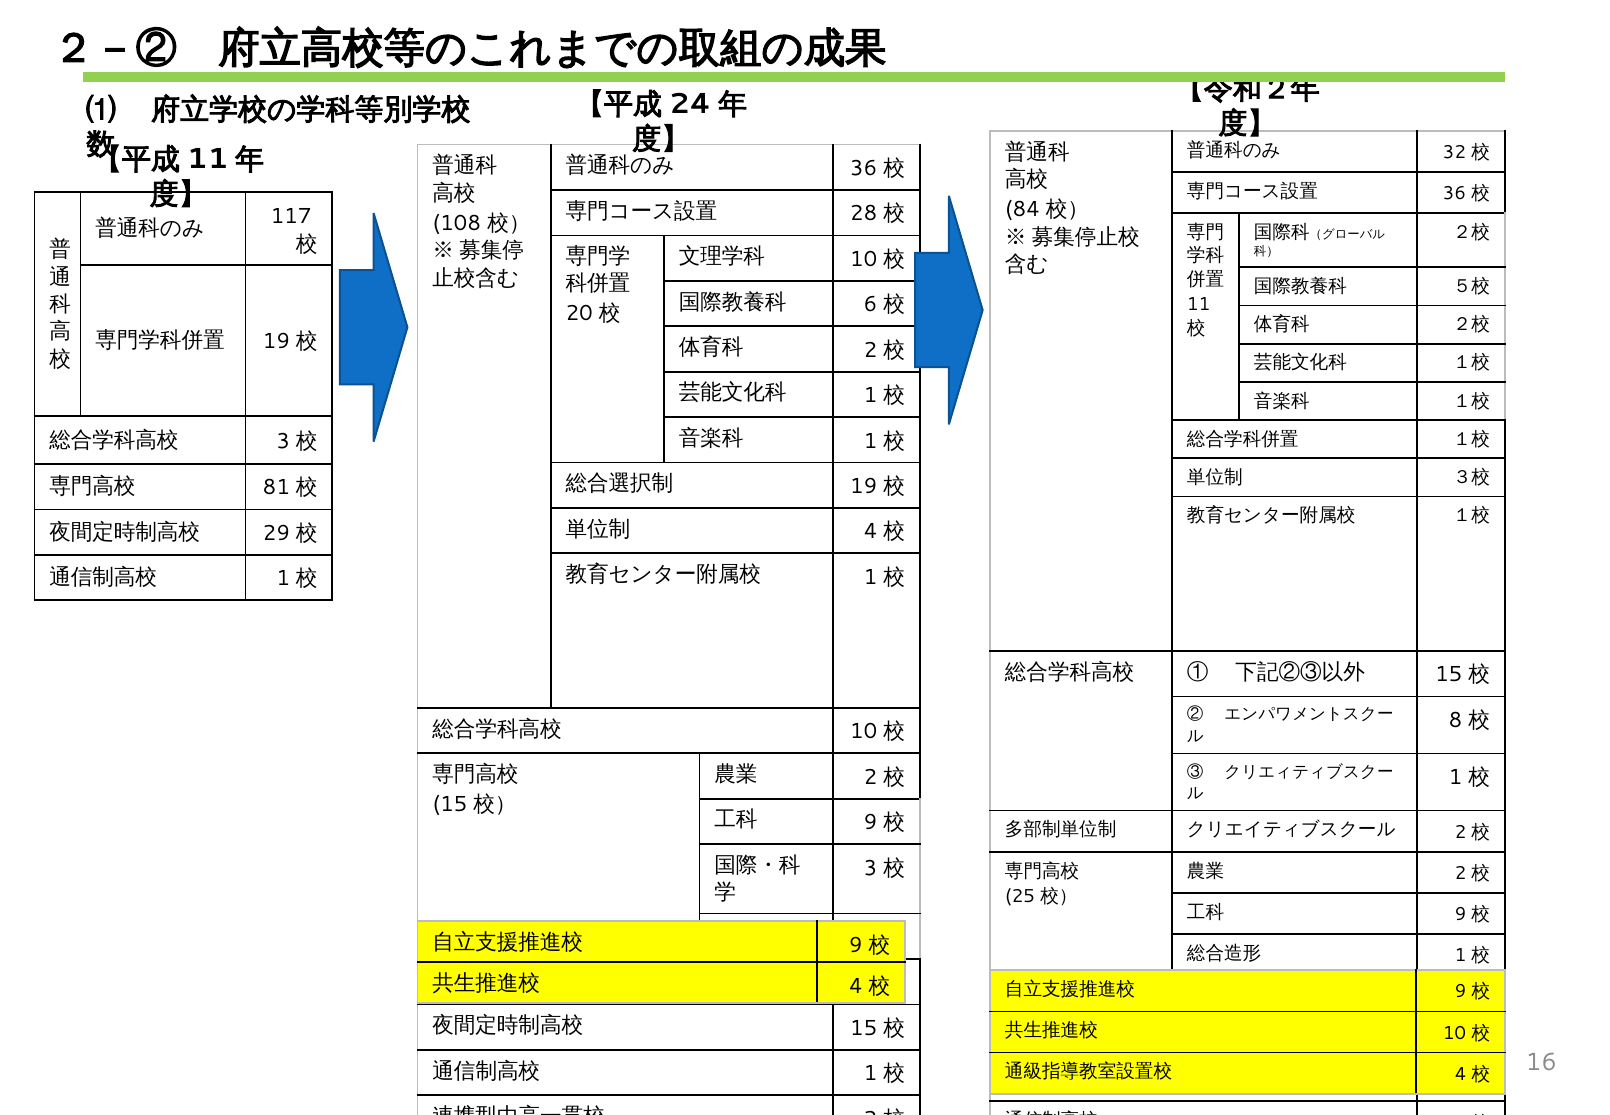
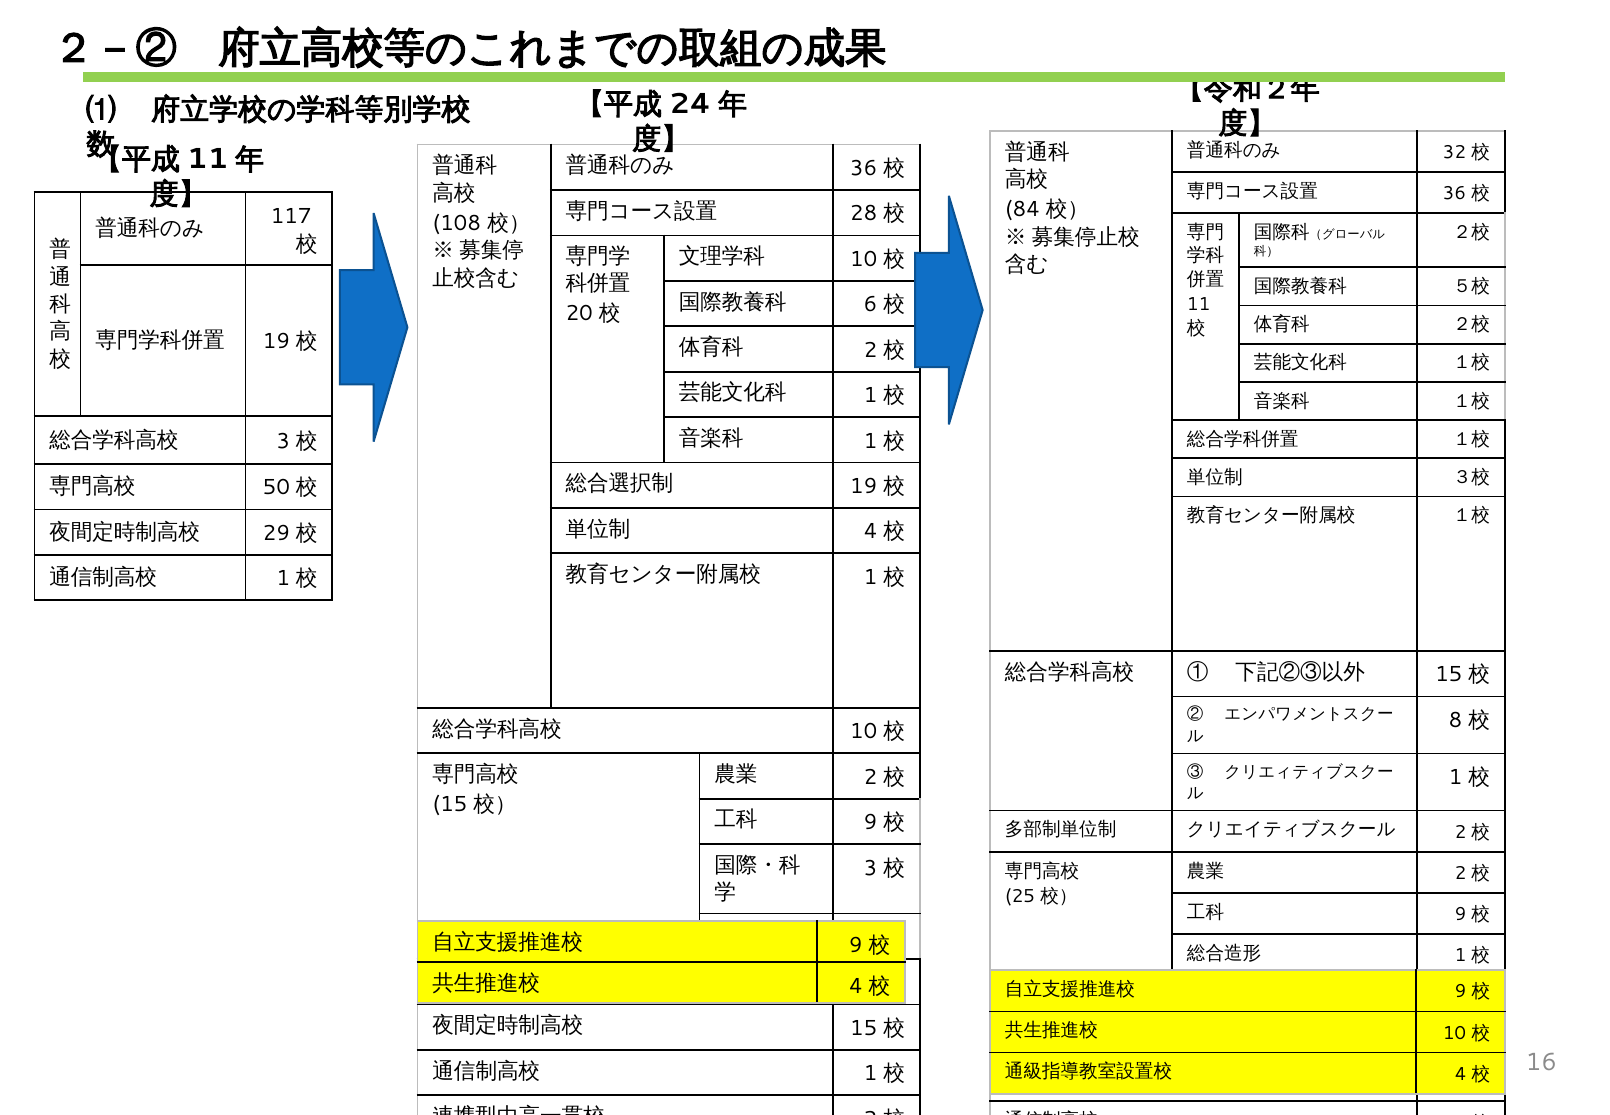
81: 81 -> 50
